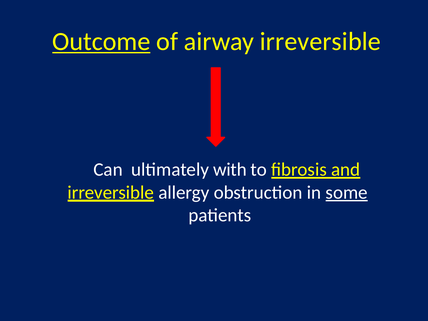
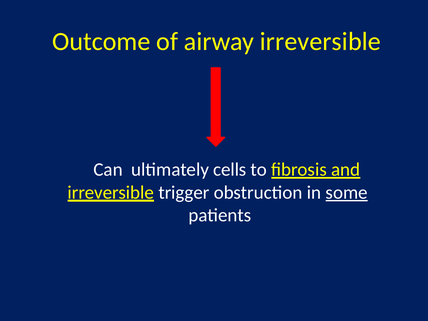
Outcome underline: present -> none
with: with -> cells
allergy: allergy -> trigger
